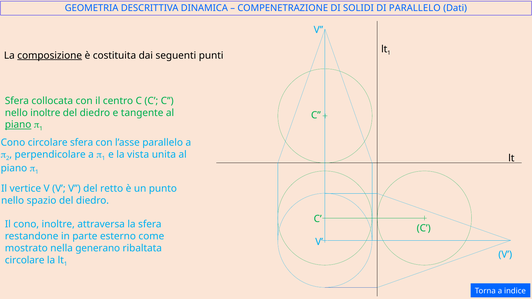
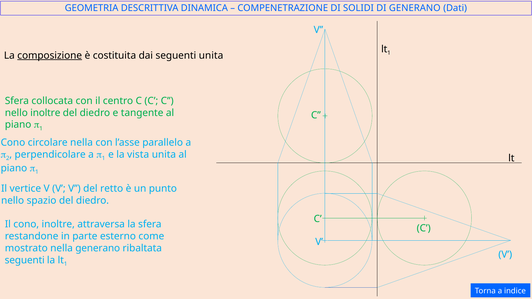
DI PARALLELO: PARALLELO -> GENERANO
seguenti punti: punti -> unita
piano at (18, 125) underline: present -> none
circolare sfera: sfera -> nella
circolare at (25, 260): circolare -> seguenti
